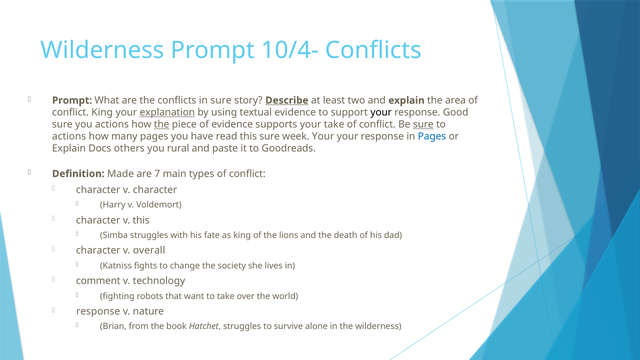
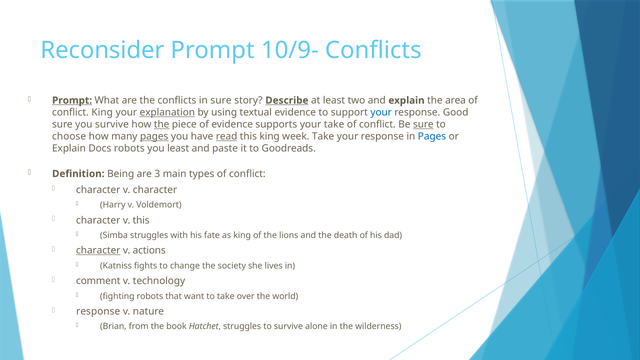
Wilderness at (102, 50): Wilderness -> Reconsider
10/4-: 10/4- -> 10/9-
Prompt at (72, 100) underline: none -> present
your at (381, 112) colour: black -> blue
you actions: actions -> survive
actions at (69, 136): actions -> choose
pages at (154, 136) underline: none -> present
read underline: none -> present
this sure: sure -> king
week Your: Your -> Take
Docs others: others -> robots
you rural: rural -> least
Made: Made -> Being
7: 7 -> 3
character at (98, 251) underline: none -> present
overall: overall -> actions
